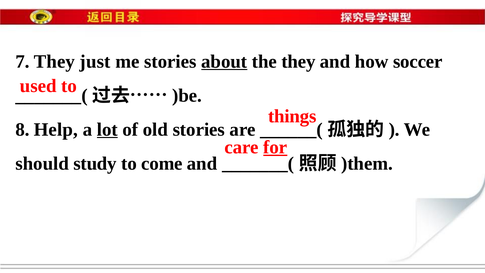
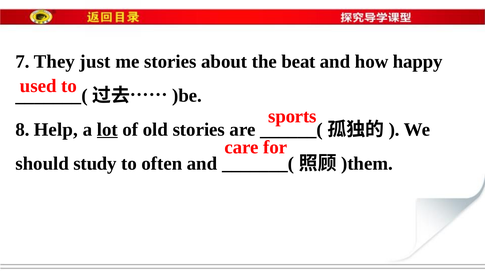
about underline: present -> none
the they: they -> beat
soccer: soccer -> happy
things: things -> sports
for underline: present -> none
come: come -> often
